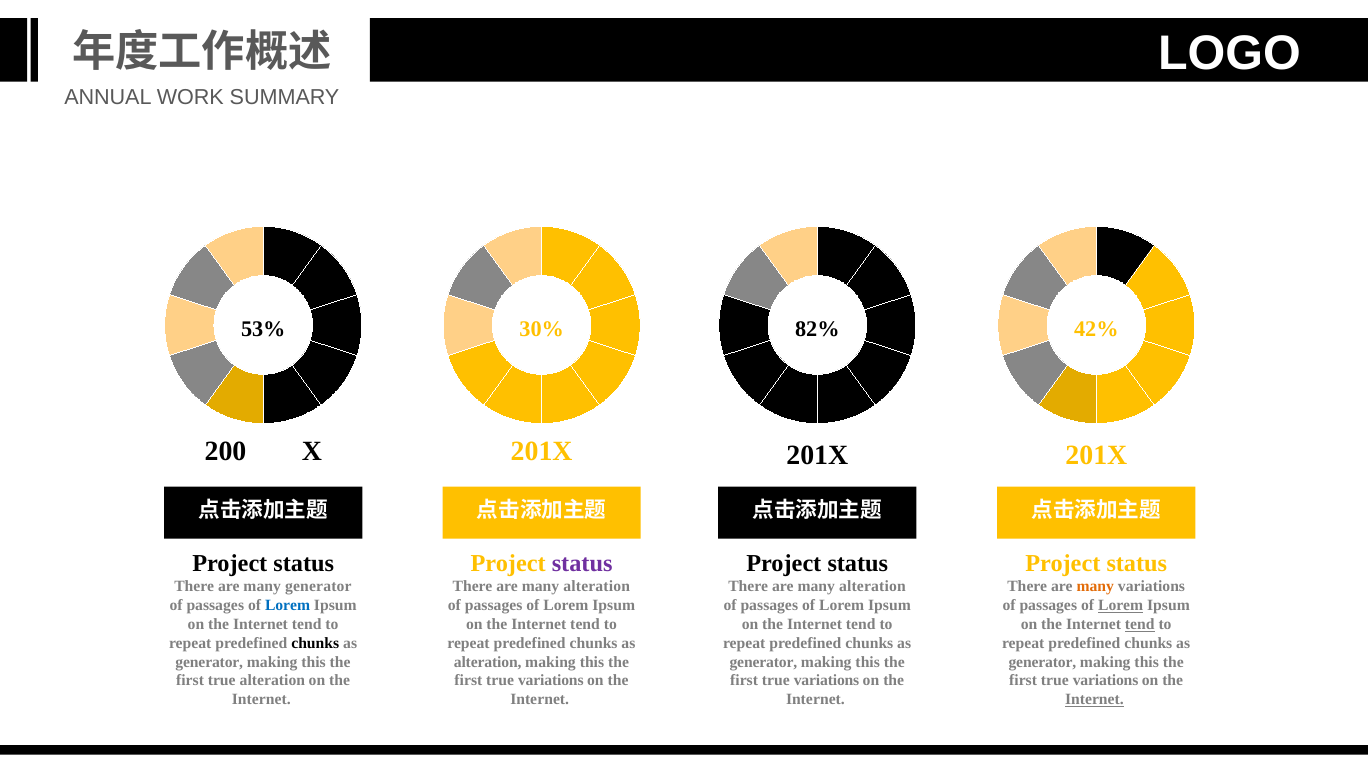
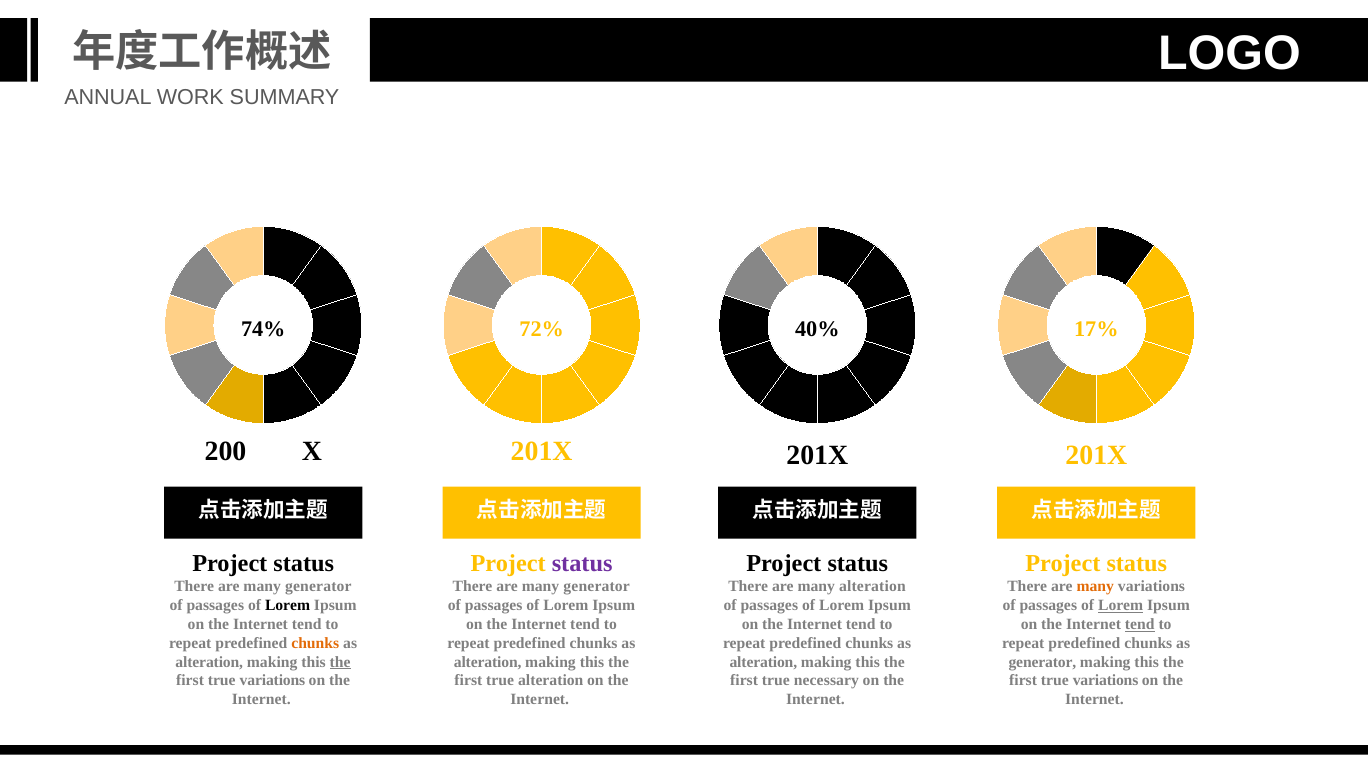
53%: 53% -> 74%
30%: 30% -> 72%
82%: 82% -> 40%
42%: 42% -> 17%
alteration at (597, 586): alteration -> generator
Lorem at (288, 605) colour: blue -> black
chunks at (315, 643) colour: black -> orange
generator at (209, 661): generator -> alteration
the at (340, 661) underline: none -> present
generator at (763, 661): generator -> alteration
alteration at (272, 680): alteration -> variations
variations at (551, 680): variations -> alteration
variations at (827, 680): variations -> necessary
Internet at (1094, 699) underline: present -> none
